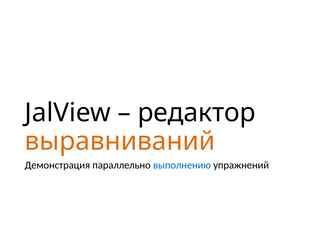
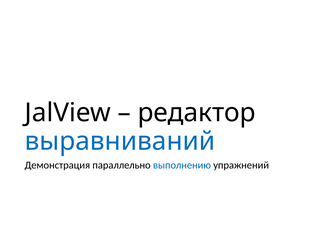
выравниваний colour: orange -> blue
